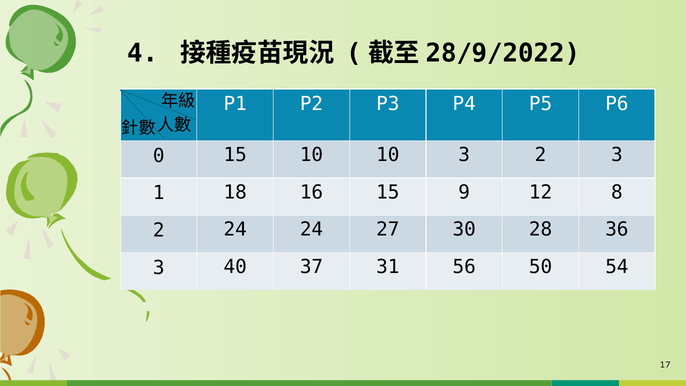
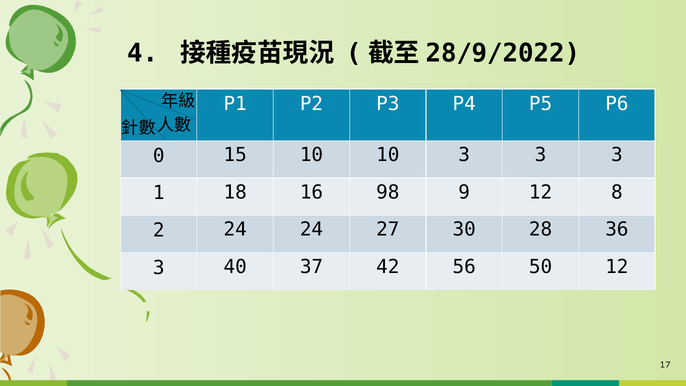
10 3 2: 2 -> 3
16 15: 15 -> 98
31: 31 -> 42
50 54: 54 -> 12
